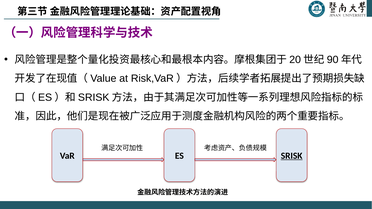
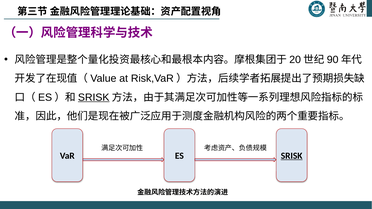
SRISK at (94, 97) underline: none -> present
